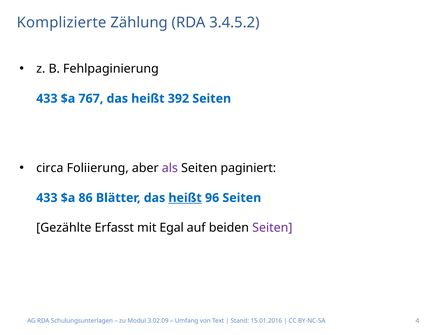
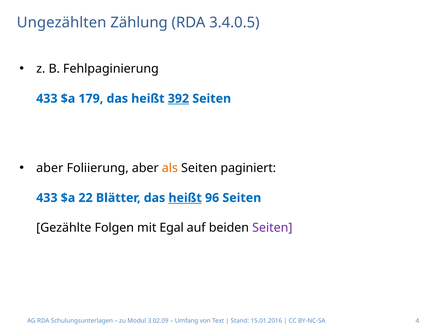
Komplizierte: Komplizierte -> Ungezählten
3.4.5.2: 3.4.5.2 -> 3.4.0.5
767: 767 -> 179
392 underline: none -> present
circa at (50, 168): circa -> aber
als colour: purple -> orange
86: 86 -> 22
Erfasst: Erfasst -> Folgen
